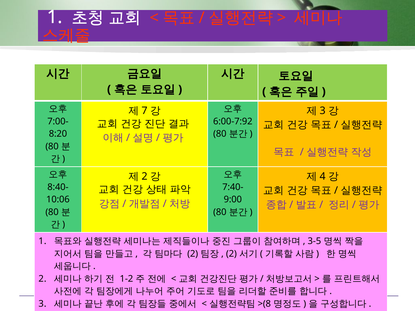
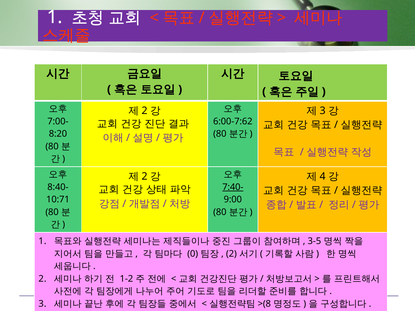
7 at (145, 111): 7 -> 2
6:00-7:92: 6:00-7:92 -> 6:00-7:62
7:40- underline: none -> present
10:06: 10:06 -> 10:71
2 at (193, 254): 2 -> 0
